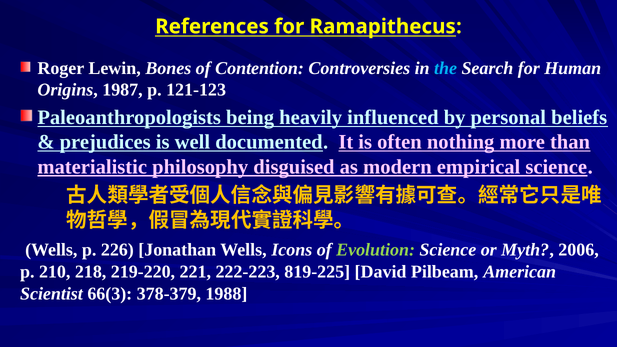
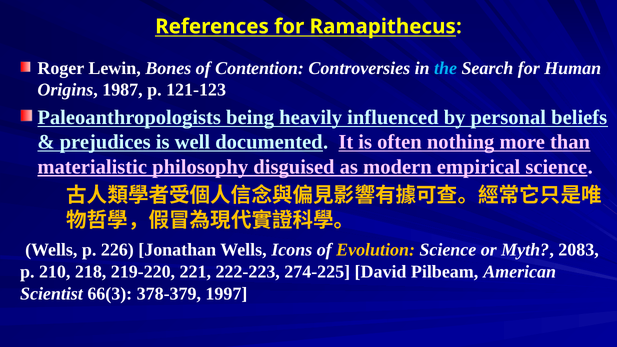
Evolution colour: light green -> yellow
2006: 2006 -> 2083
819-225: 819-225 -> 274-225
1988: 1988 -> 1997
